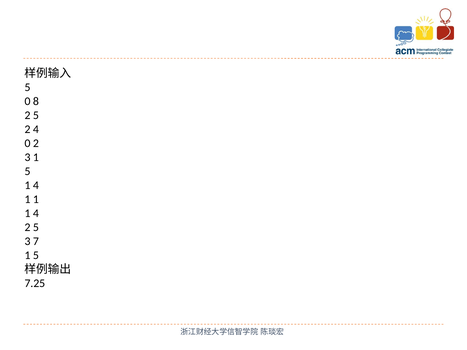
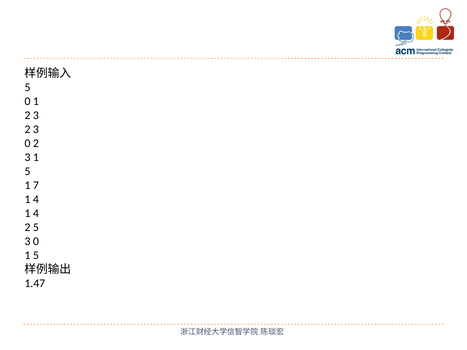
8 at (36, 101): 8 -> 1
5 at (36, 115): 5 -> 3
4 at (36, 129): 4 -> 3
4 at (36, 185): 4 -> 7
1 at (36, 199): 1 -> 4
7 at (36, 241): 7 -> 0
7.25: 7.25 -> 1.47
